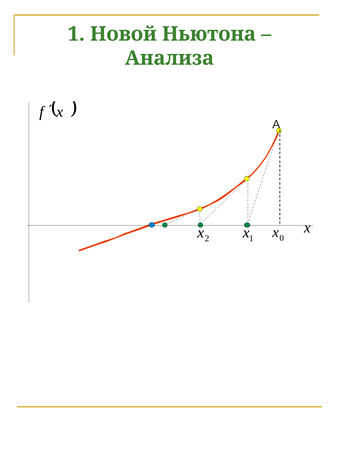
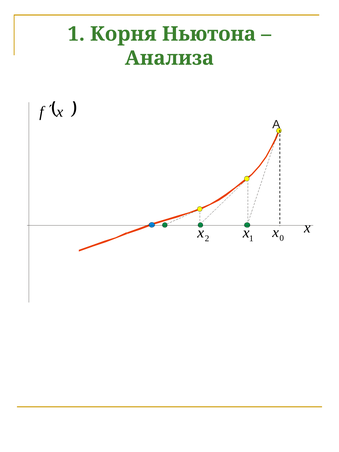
Новой: Новой -> Корня
